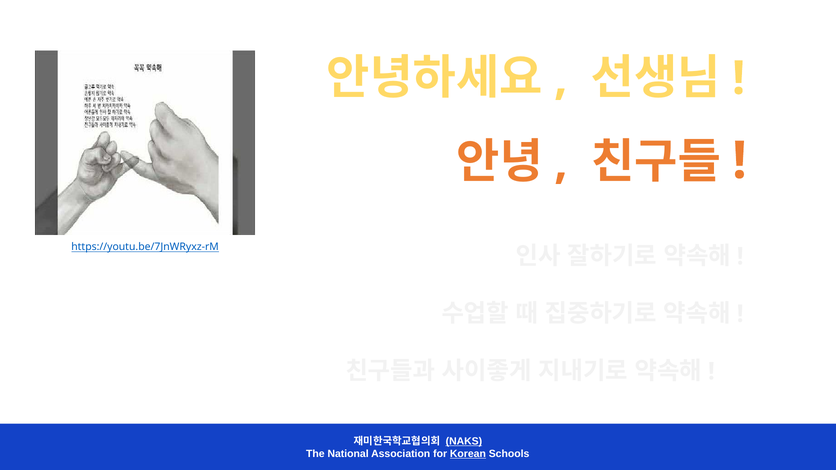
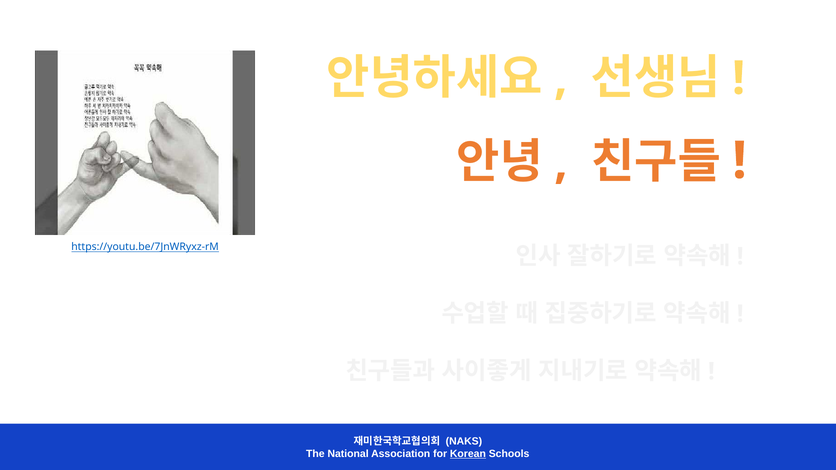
NAKS underline: present -> none
